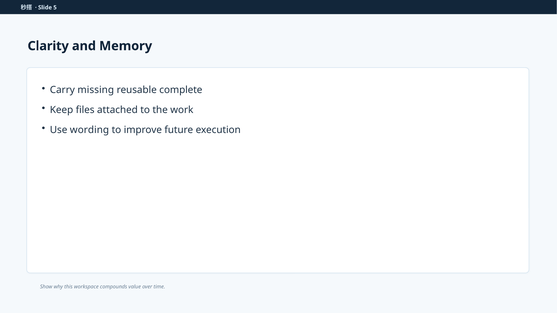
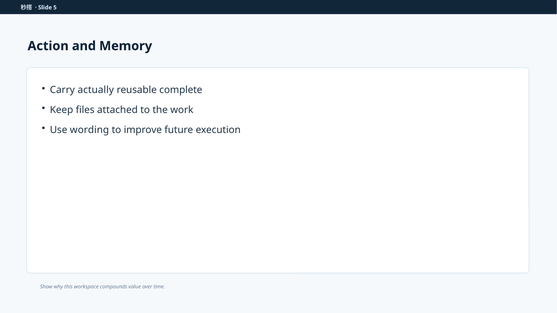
Clarity: Clarity -> Action
missing: missing -> actually
